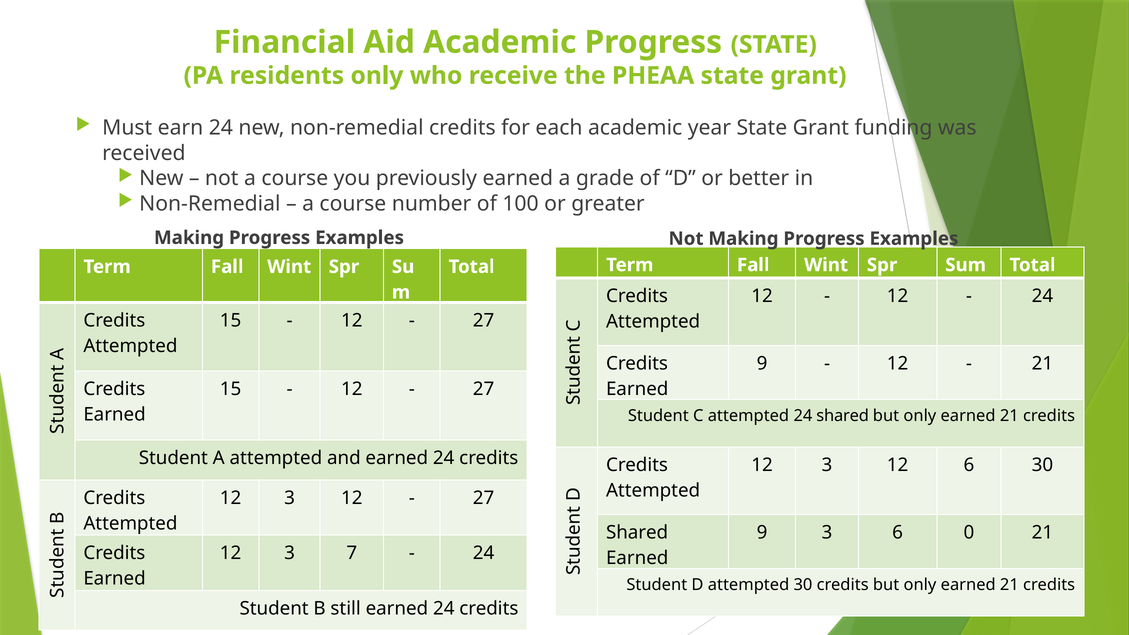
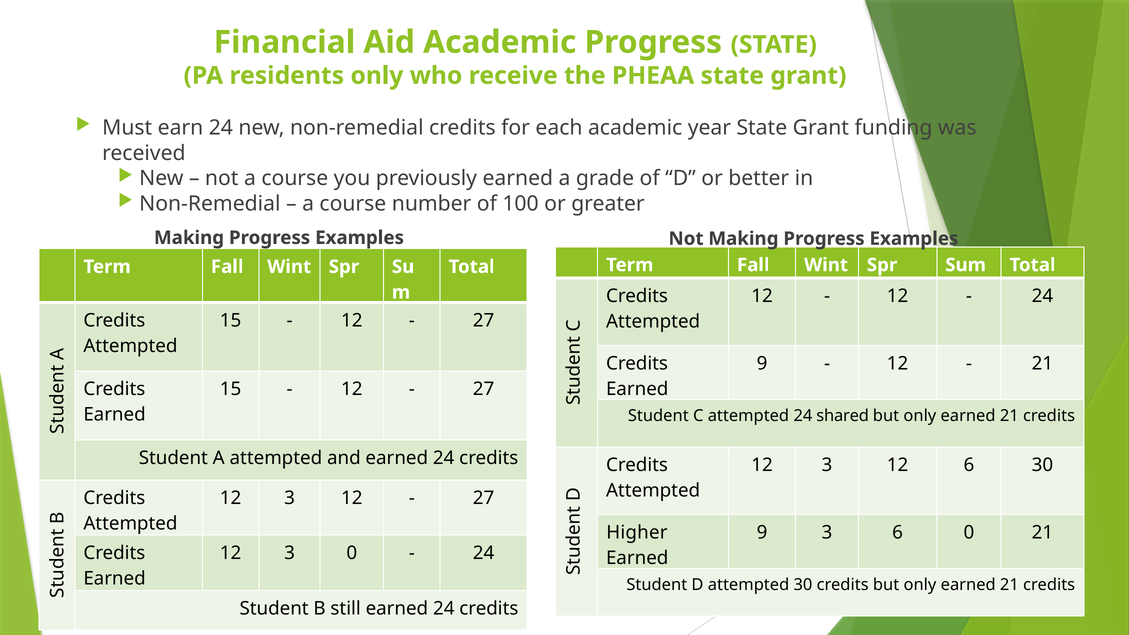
Shared at (637, 533): Shared -> Higher
3 7: 7 -> 0
